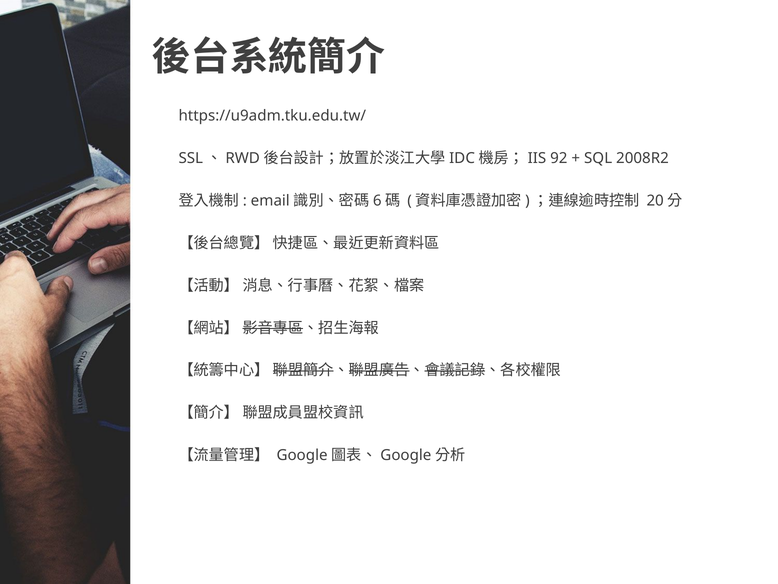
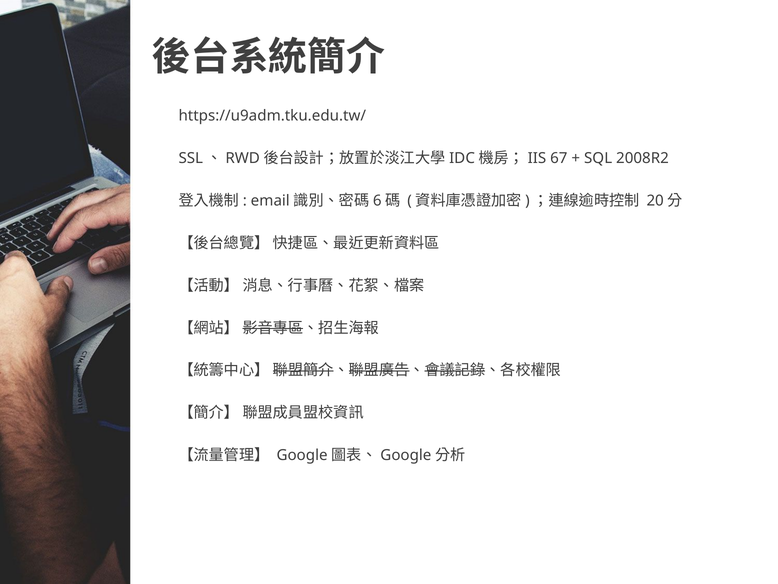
92: 92 -> 67
